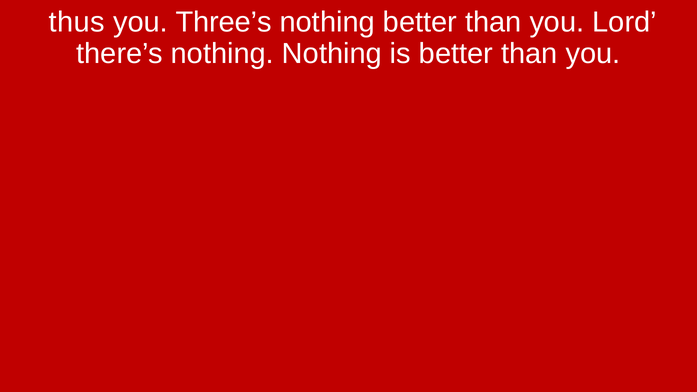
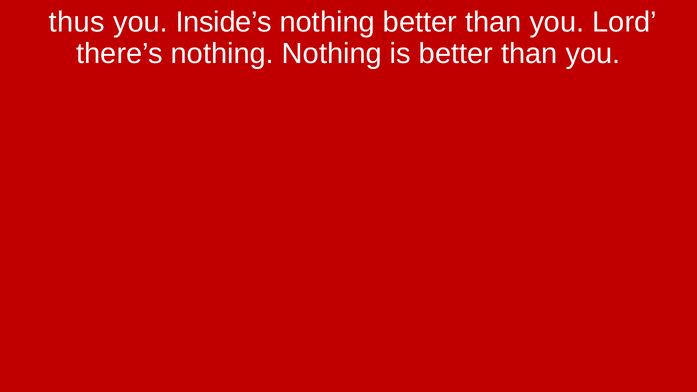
Three’s: Three’s -> Inside’s
